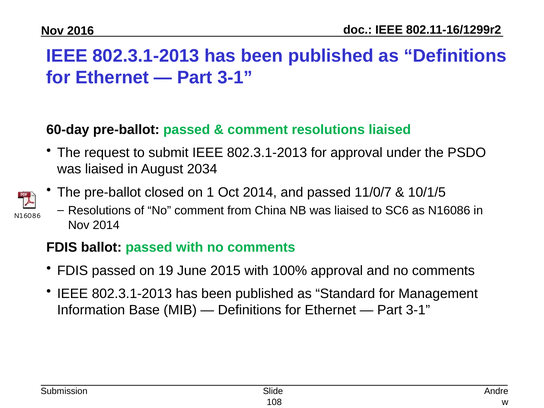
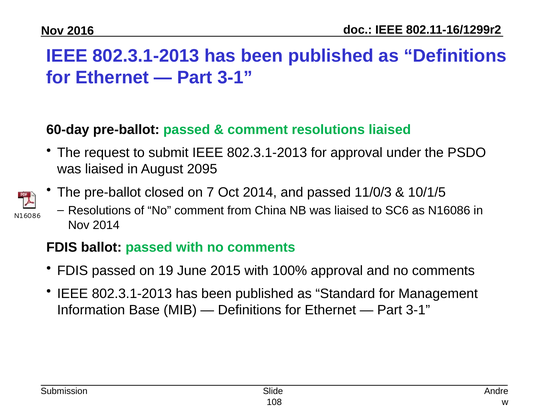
2034: 2034 -> 2095
1: 1 -> 7
11/0/7: 11/0/7 -> 11/0/3
